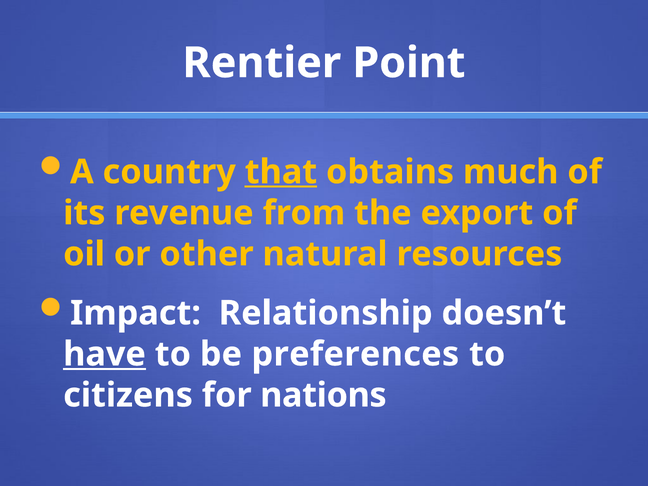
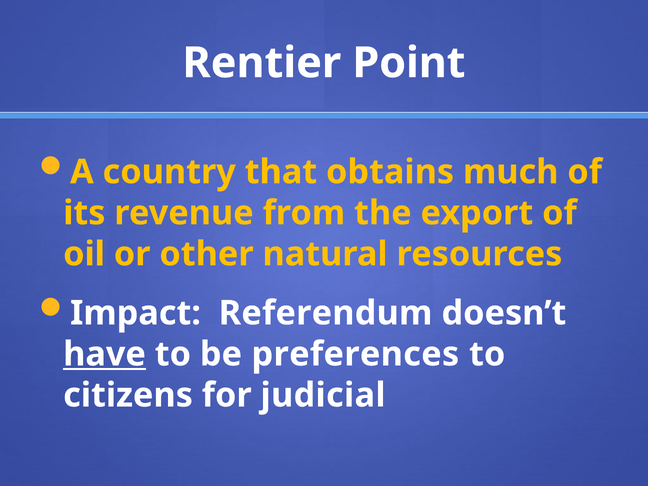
that underline: present -> none
Relationship: Relationship -> Referendum
nations: nations -> judicial
